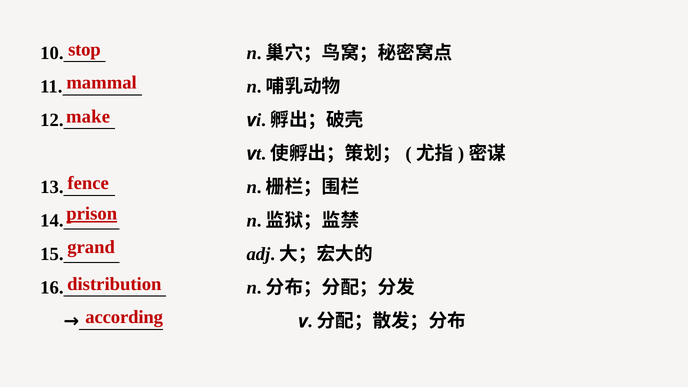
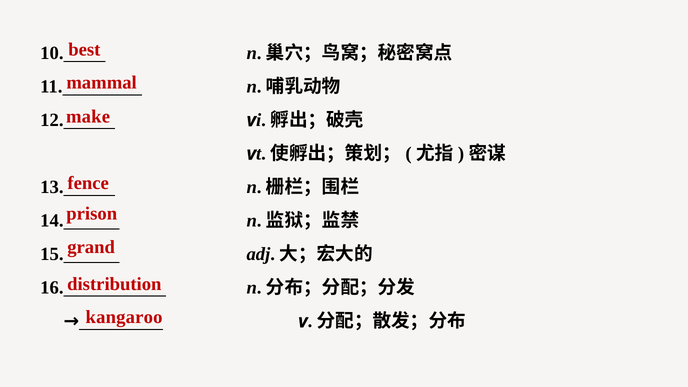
stop: stop -> best
prison underline: present -> none
according: according -> kangaroo
